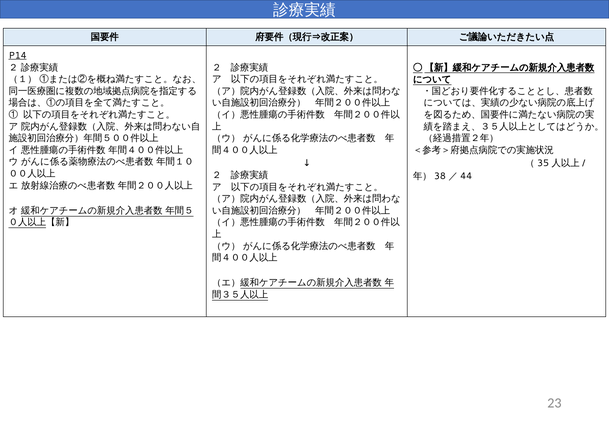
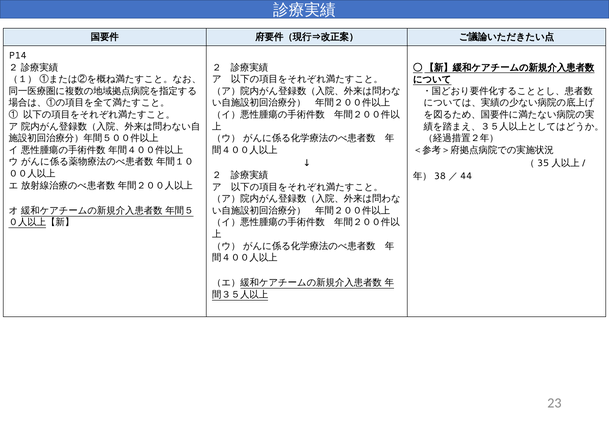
P14 underline: present -> none
